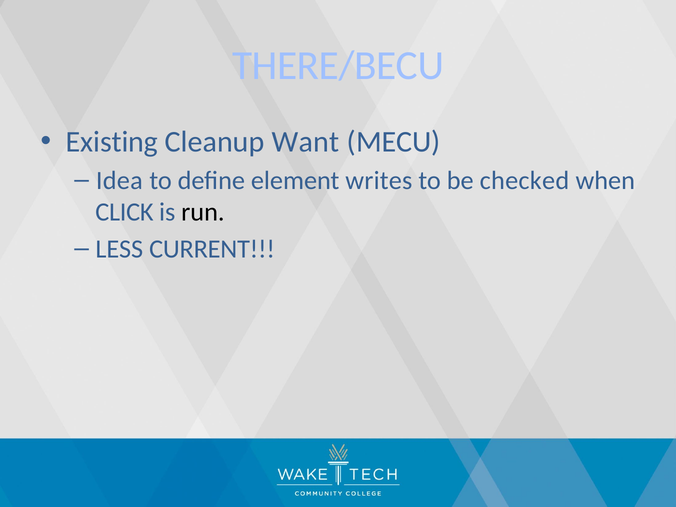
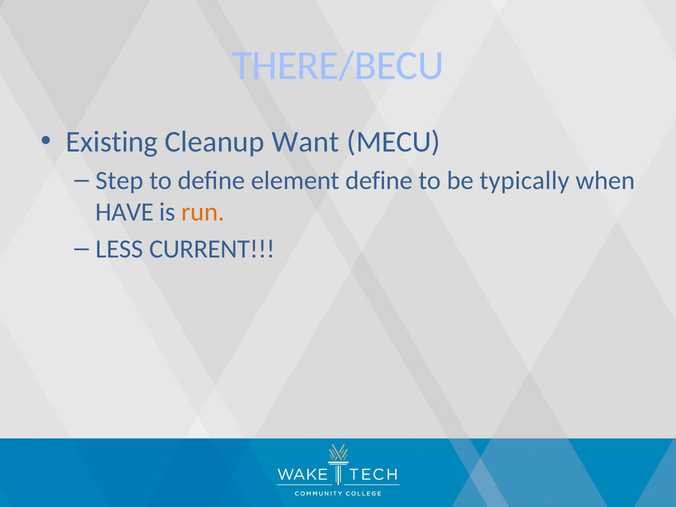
Idea: Idea -> Step
element writes: writes -> define
checked: checked -> typically
CLICK: CLICK -> HAVE
run colour: black -> orange
